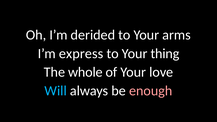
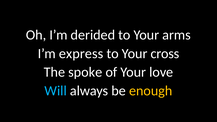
thing: thing -> cross
whole: whole -> spoke
enough colour: pink -> yellow
